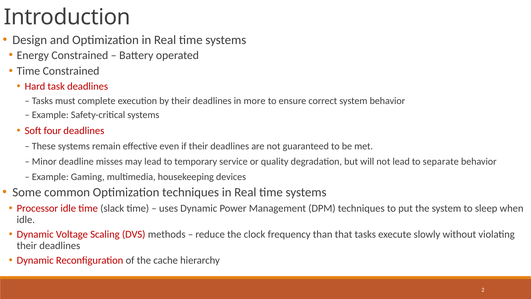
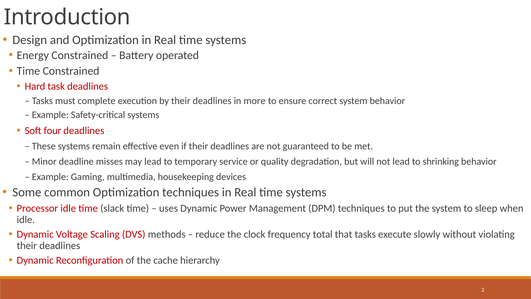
separate: separate -> shrinking
than: than -> total
